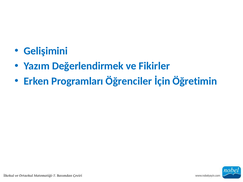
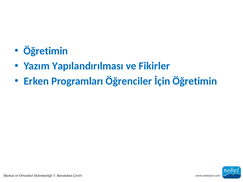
Gelişimini at (46, 51): Gelişimini -> Öğretimin
Değerlendirmek: Değerlendirmek -> Yapılandırılması
